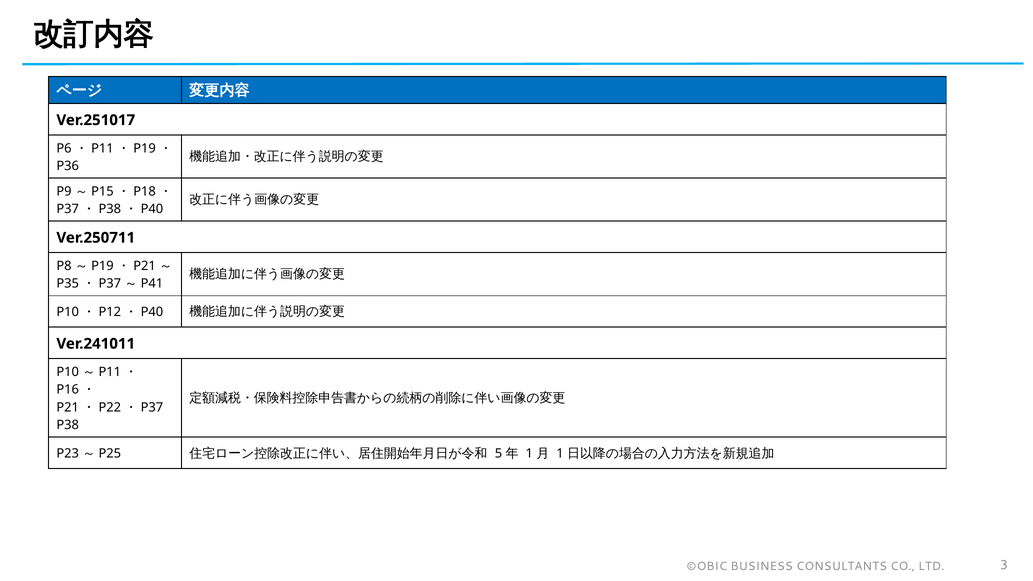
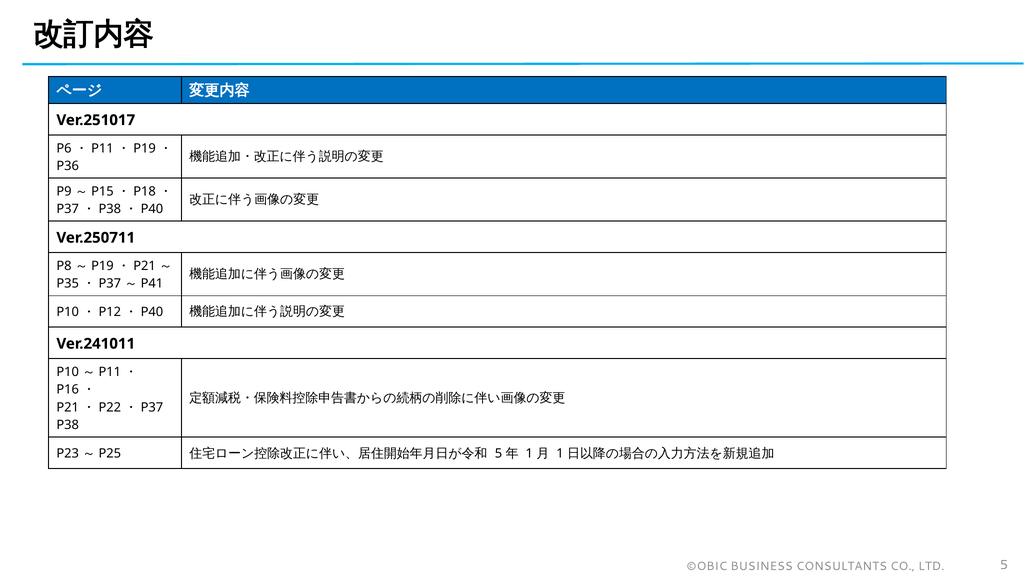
LTD 3: 3 -> 5
